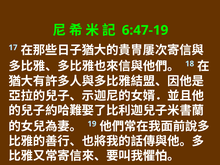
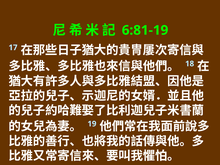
6:47-19: 6:47-19 -> 6:81-19
